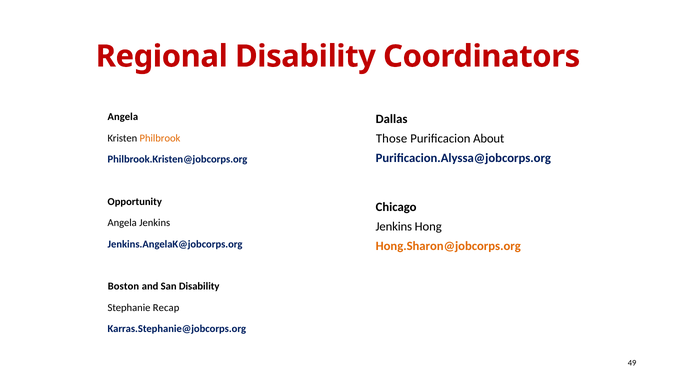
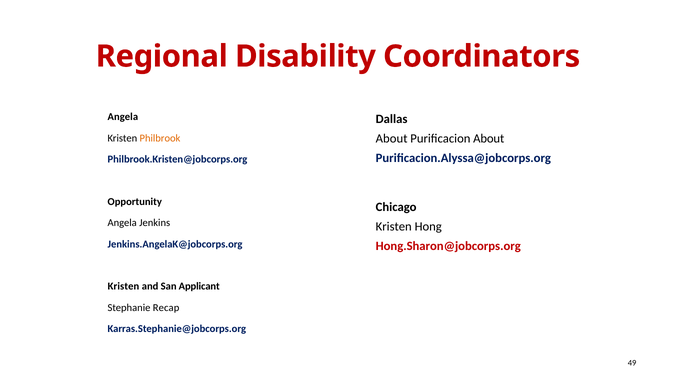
Those at (392, 139): Those -> About
Jenkins at (394, 227): Jenkins -> Kristen
Hong.Sharon@jobcorps.org colour: orange -> red
Boston at (123, 287): Boston -> Kristen
San Disability: Disability -> Applicant
